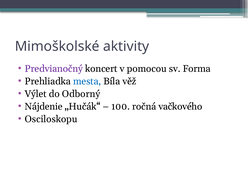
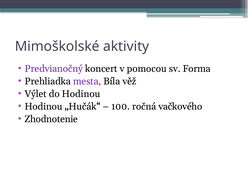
mesta colour: blue -> purple
do Odborný: Odborný -> Hodinou
Nájdenie at (44, 107): Nájdenie -> Hodinou
Osciloskopu: Osciloskopu -> Zhodnotenie
